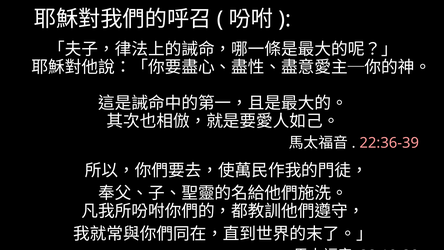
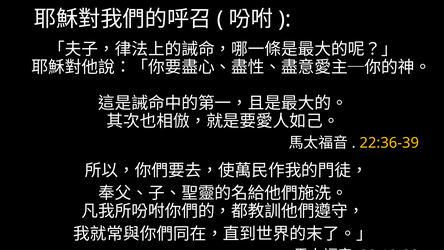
22:36-39 colour: pink -> yellow
